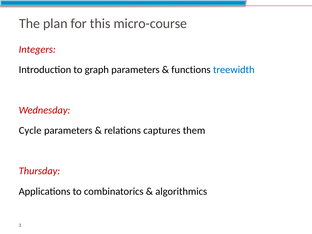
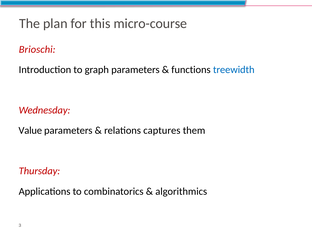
Integers: Integers -> Brioschi
Cycle: Cycle -> Value
